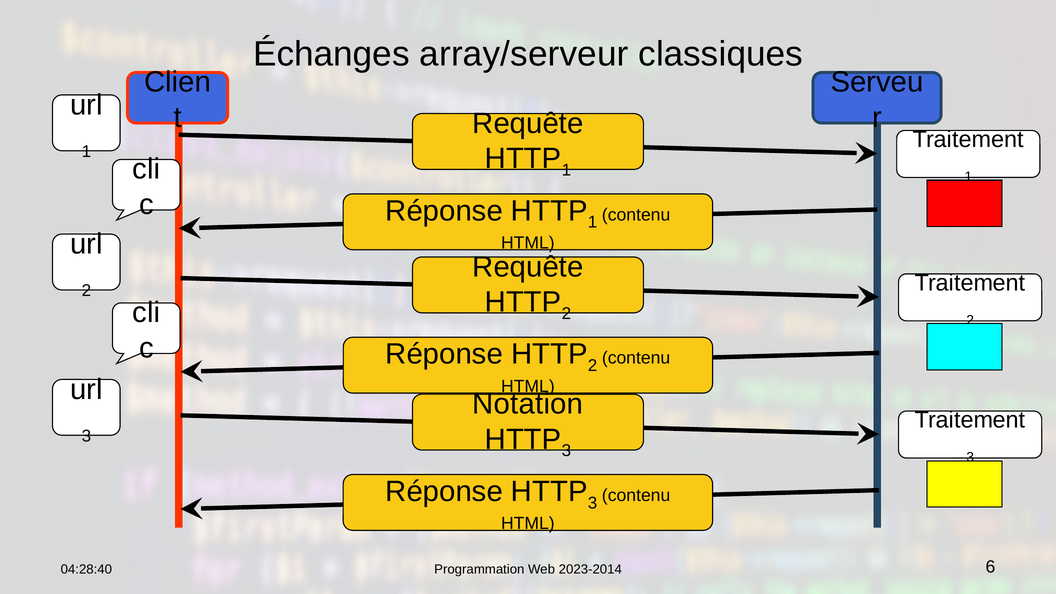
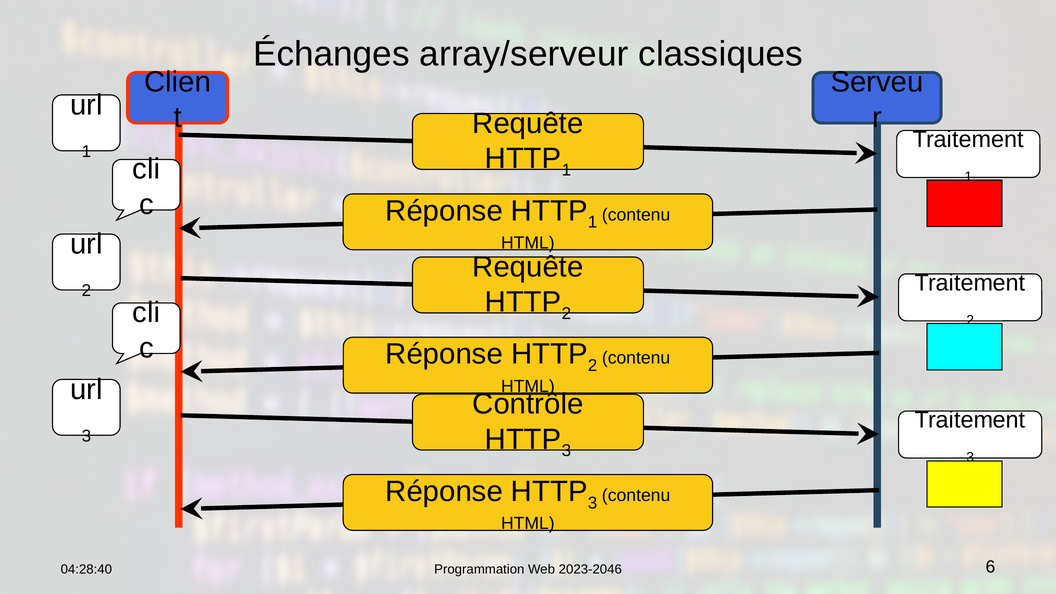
Notation: Notation -> Contrôle
2023-2014: 2023-2014 -> 2023-2046
